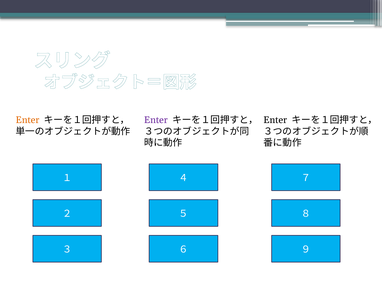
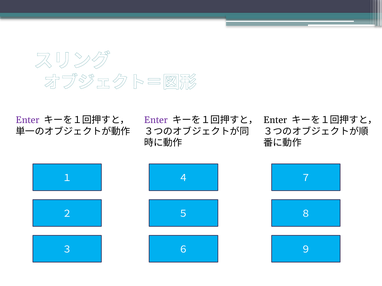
Enter at (28, 120) colour: orange -> purple
